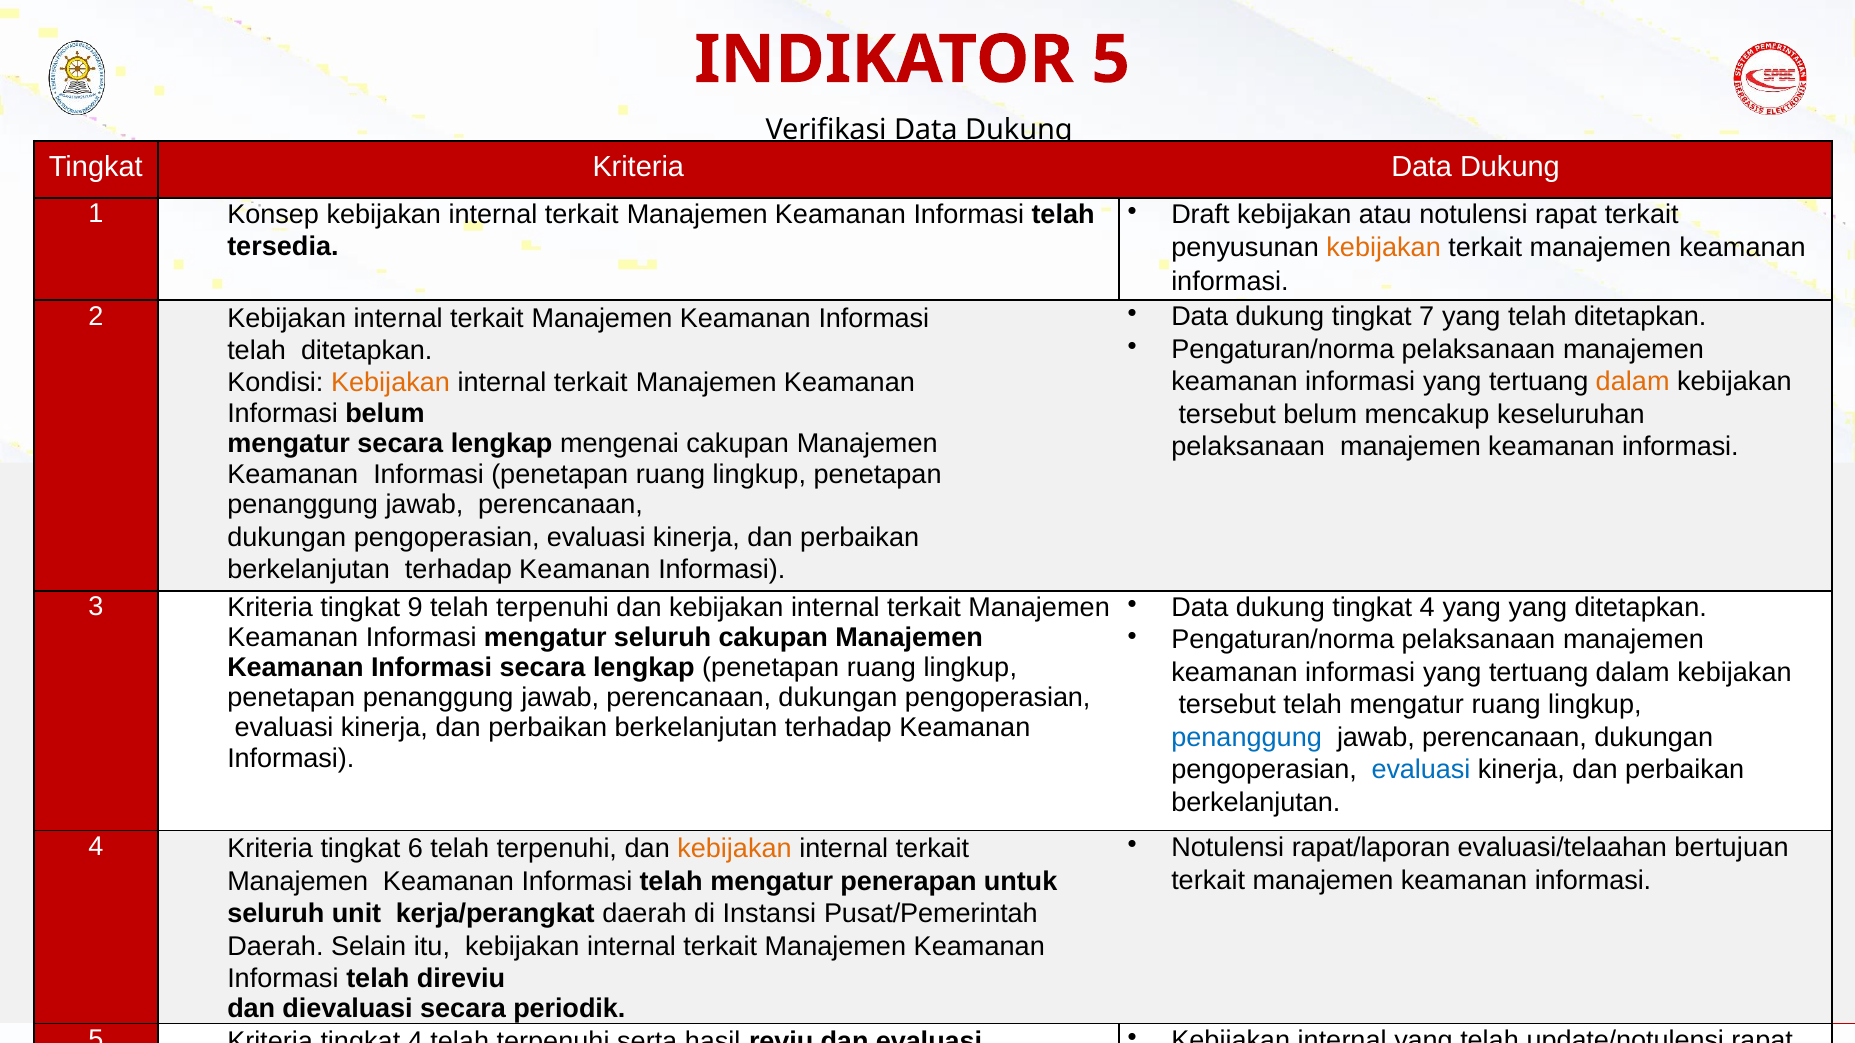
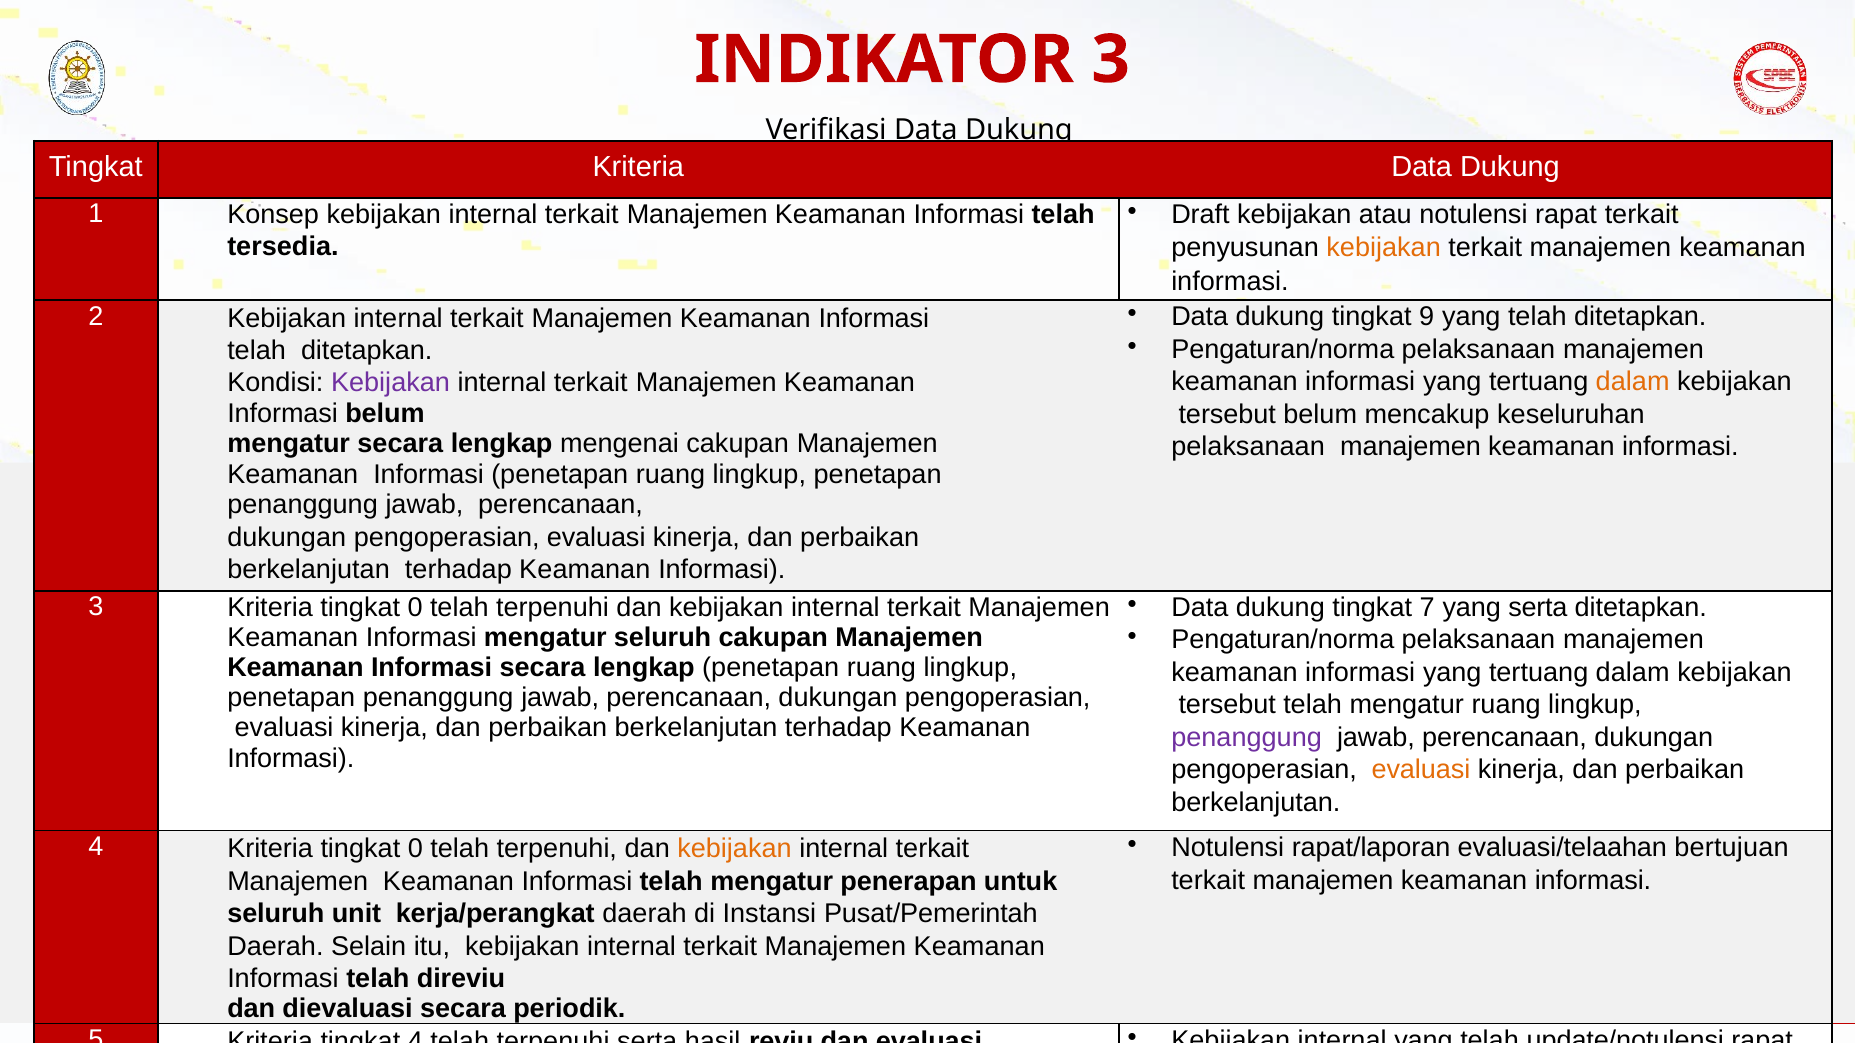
INDIKATOR 5: 5 -> 3
7: 7 -> 9
Kebijakan at (391, 382) colour: orange -> purple
3 Kriteria tingkat 9: 9 -> 0
dukung tingkat 4: 4 -> 7
yang yang: yang -> serta
penanggung at (1247, 738) colour: blue -> purple
evaluasi at (1421, 770) colour: blue -> orange
4 Kriteria tingkat 6: 6 -> 0
